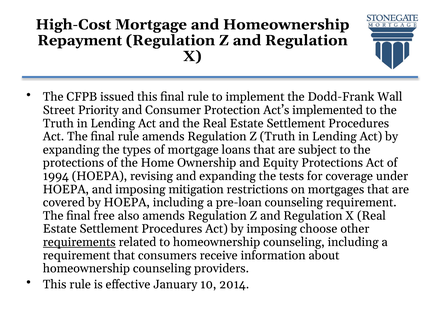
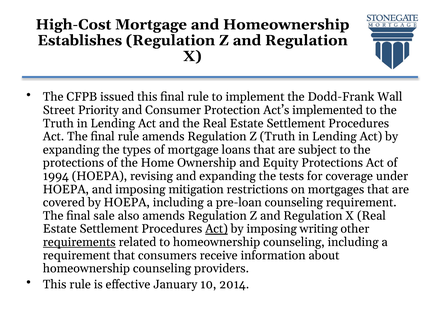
Repayment: Repayment -> Establishes
free: free -> sale
Act at (216, 229) underline: none -> present
choose: choose -> writing
